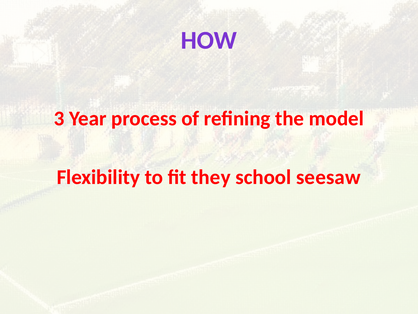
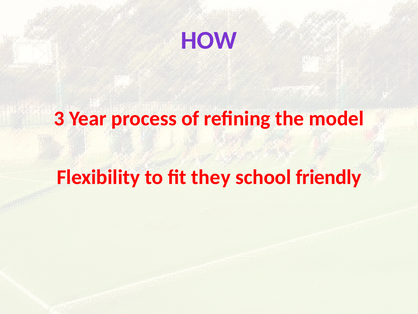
seesaw: seesaw -> friendly
